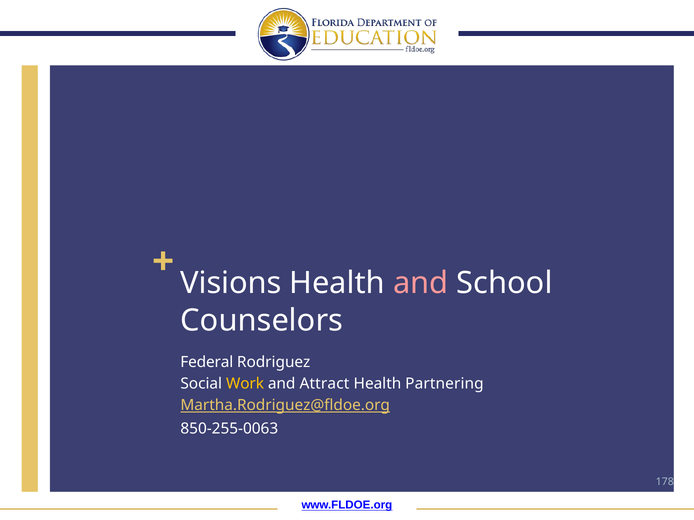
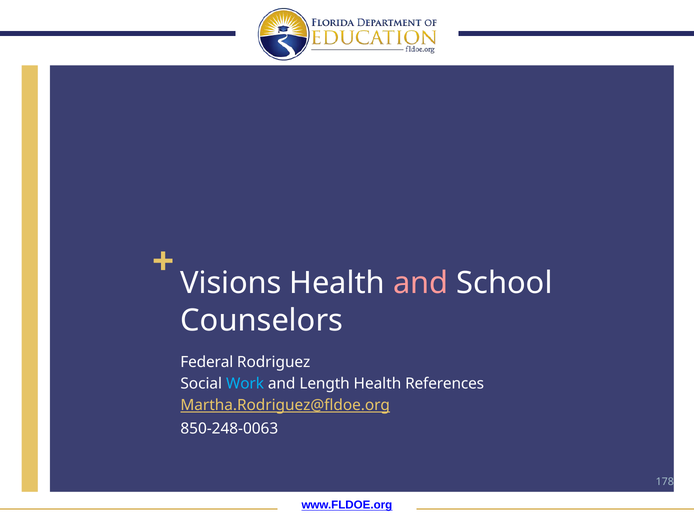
Work colour: yellow -> light blue
Attract: Attract -> Length
Partnering: Partnering -> References
850-255-0063: 850-255-0063 -> 850-248-0063
